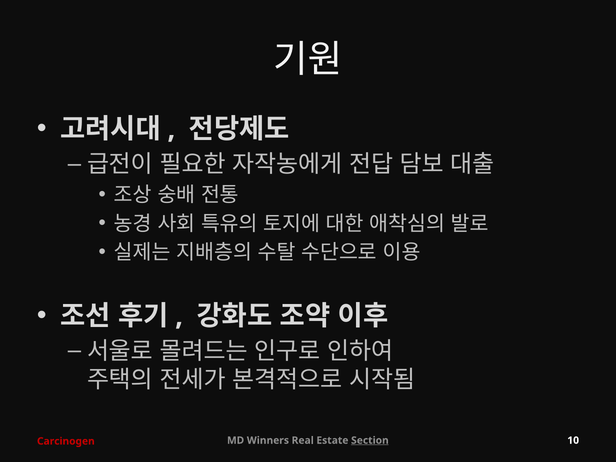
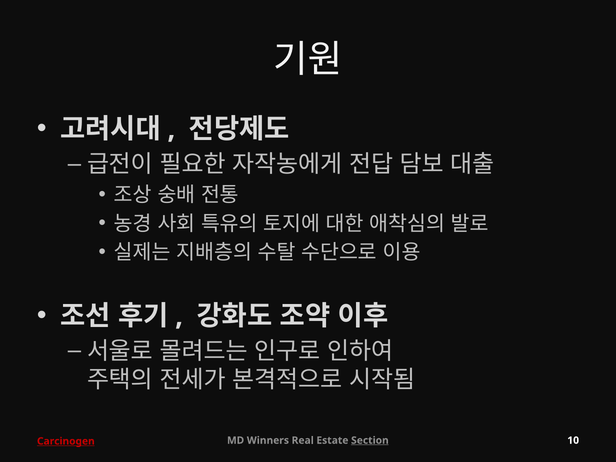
Carcinogen underline: none -> present
